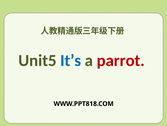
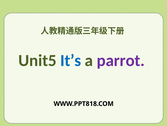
parrot colour: red -> purple
